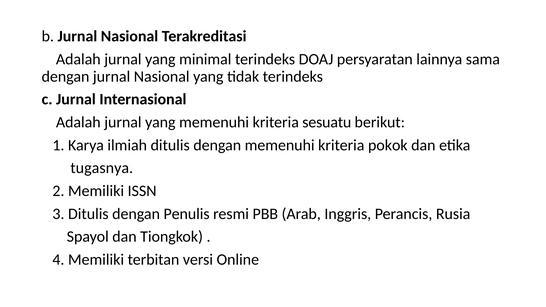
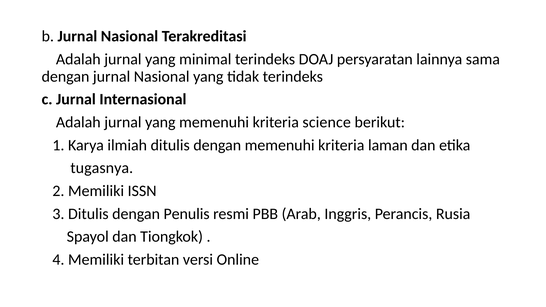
sesuatu: sesuatu -> science
pokok: pokok -> laman
